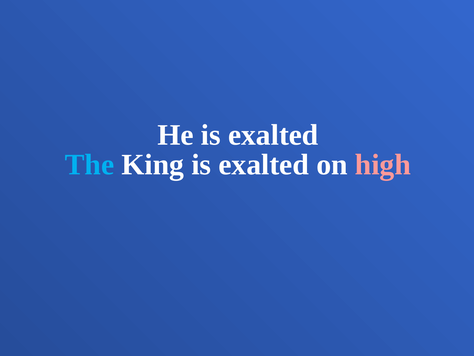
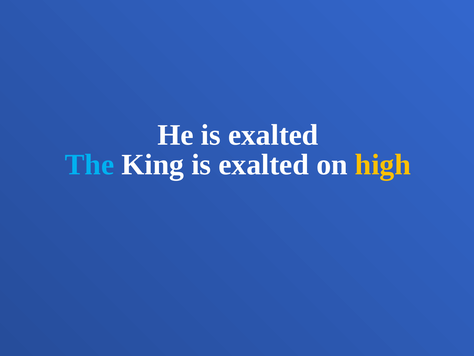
high colour: pink -> yellow
